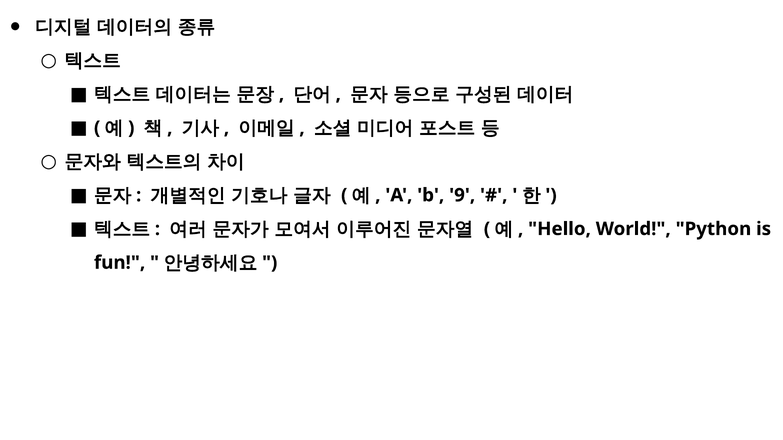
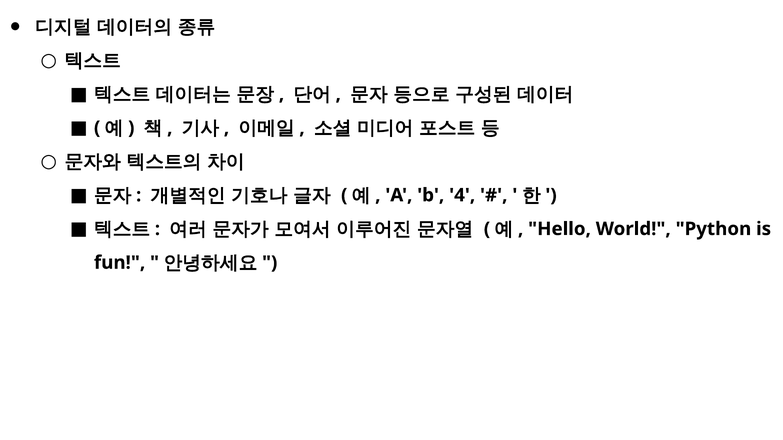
9: 9 -> 4
